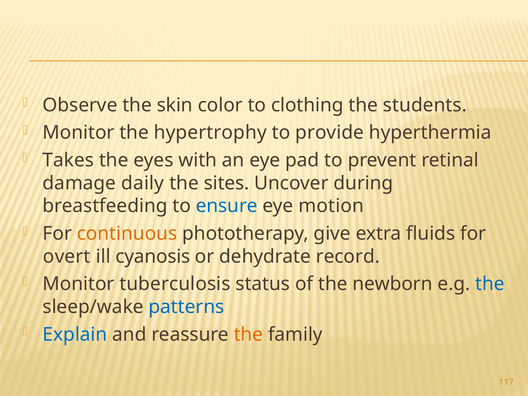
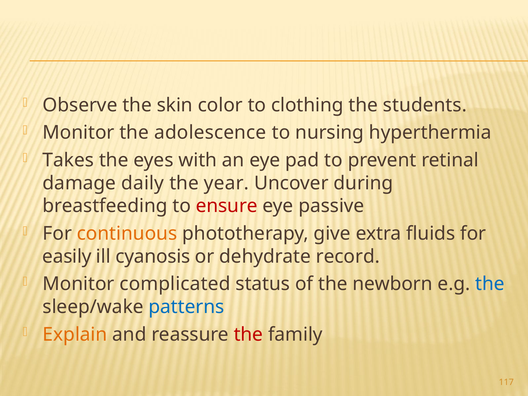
hypertrophy: hypertrophy -> adolescence
provide: provide -> nursing
sites: sites -> year
ensure colour: blue -> red
motion: motion -> passive
overt: overt -> easily
tuberculosis: tuberculosis -> complicated
Explain colour: blue -> orange
the at (248, 334) colour: orange -> red
